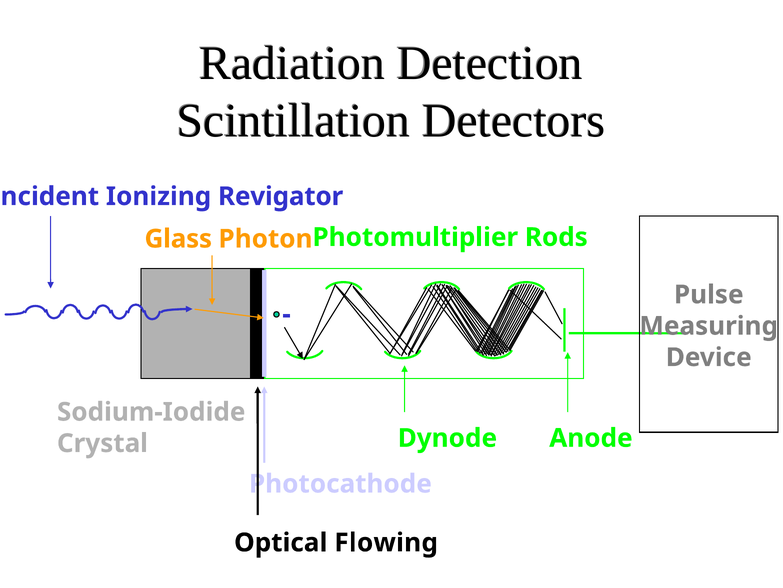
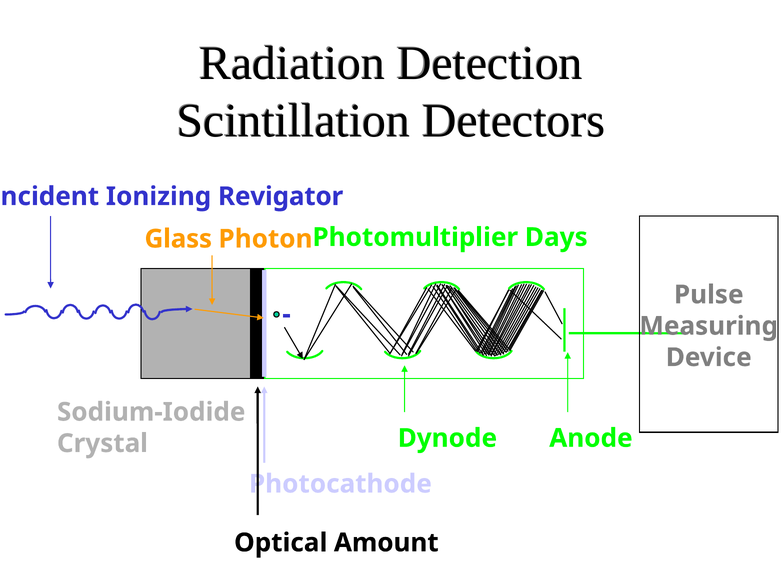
Rods: Rods -> Days
Flowing: Flowing -> Amount
